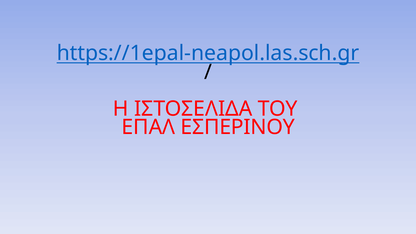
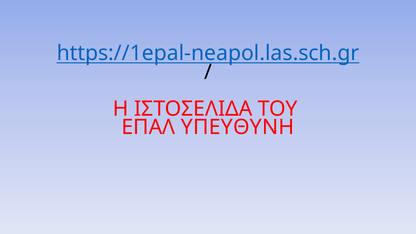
ΕΣΠΕΡΙΝΟΥ: ΕΣΠΕΡΙΝΟΥ -> ΥΠΕΥΘΥΝΗ
